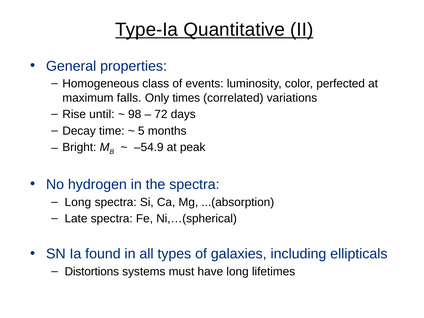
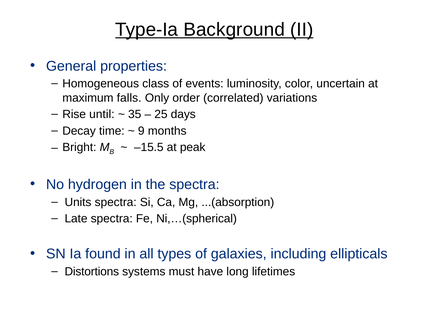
Quantitative: Quantitative -> Background
perfected: perfected -> uncertain
times: times -> order
98: 98 -> 35
72: 72 -> 25
5: 5 -> 9
–54.9: –54.9 -> –15.5
Long at (78, 202): Long -> Units
